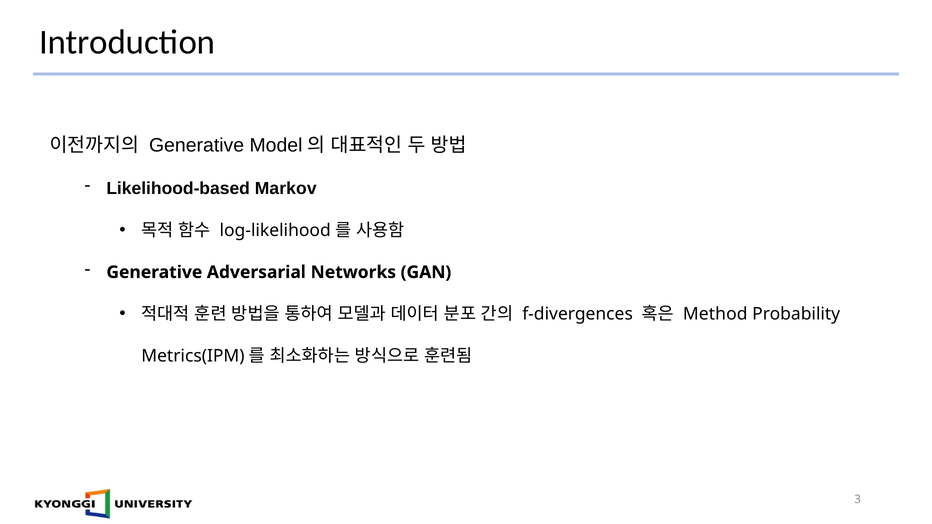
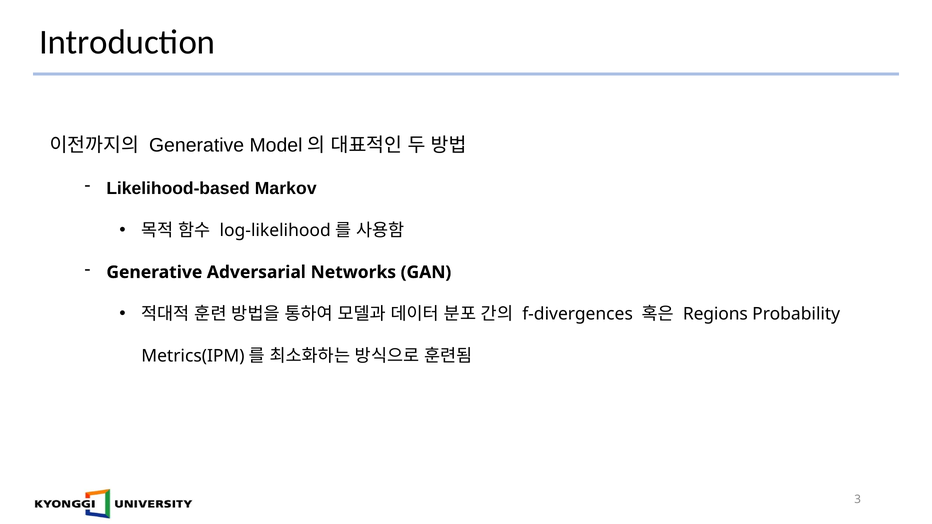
Method: Method -> Regions
